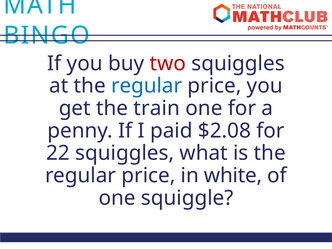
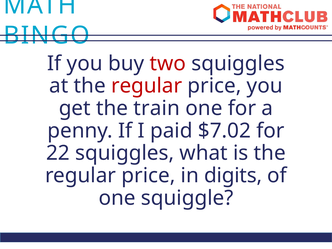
regular at (147, 86) colour: blue -> red
$2.08: $2.08 -> $7.02
white: white -> digits
